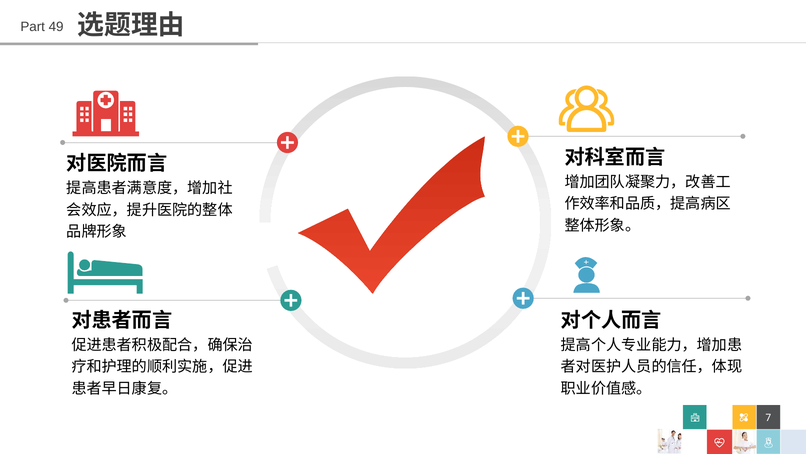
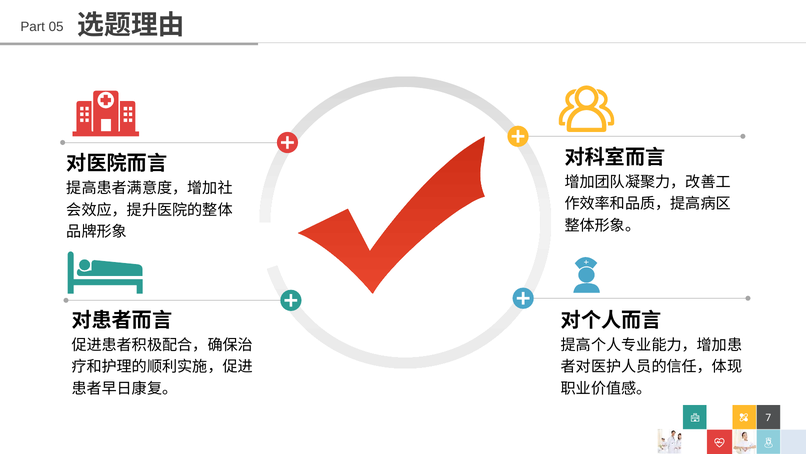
49: 49 -> 05
